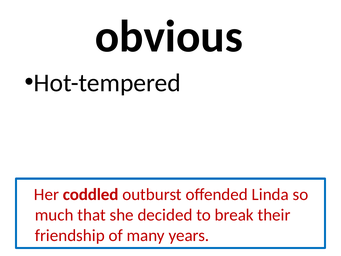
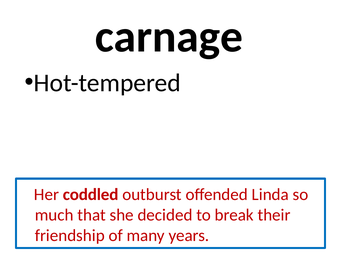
obvious: obvious -> carnage
